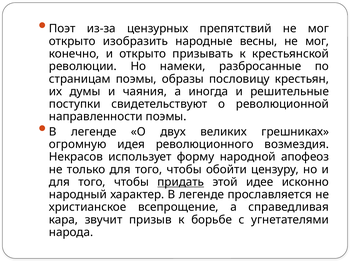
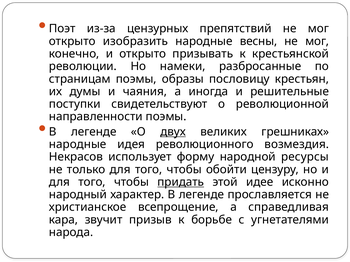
двух underline: none -> present
огромную at (78, 145): огромную -> народные
апофеоз: апофеоз -> ресурсы
